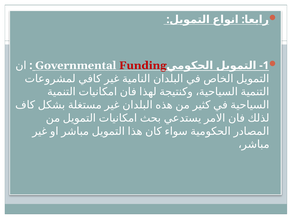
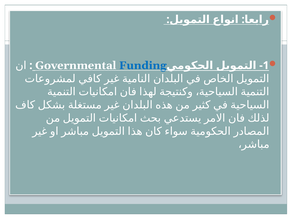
Funding colour: red -> blue
